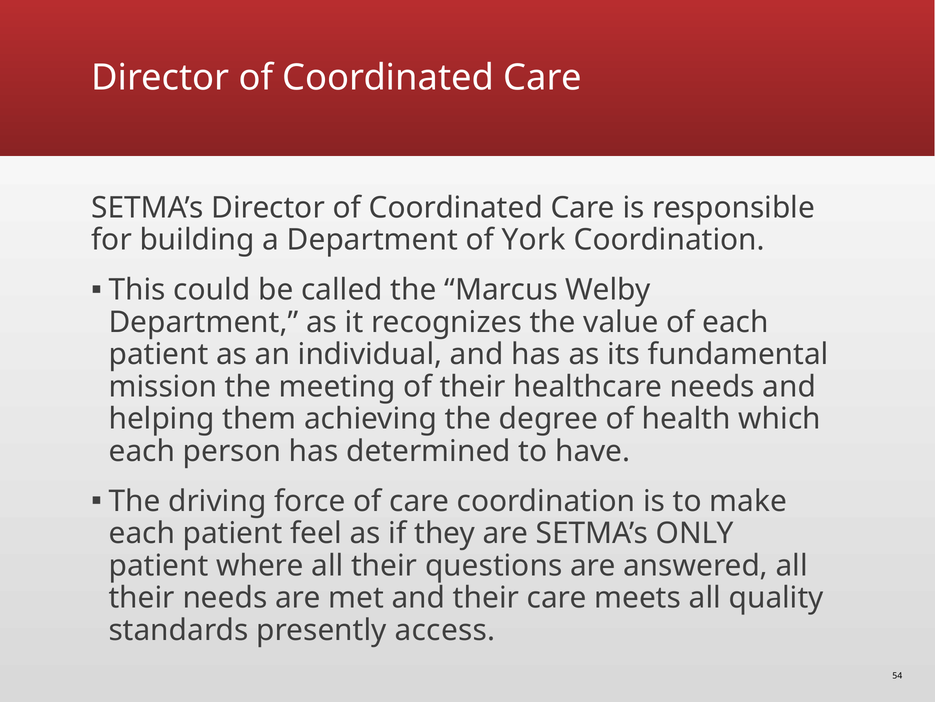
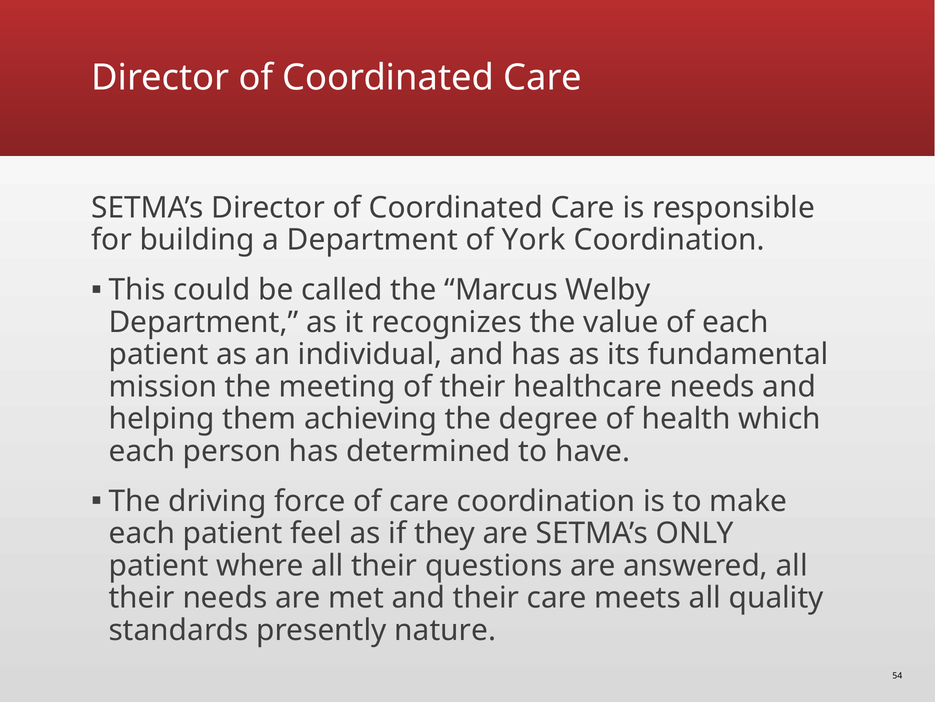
access: access -> nature
